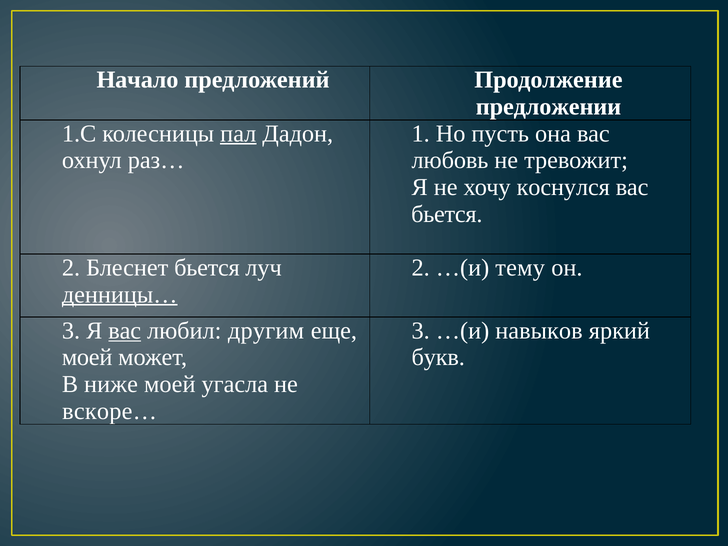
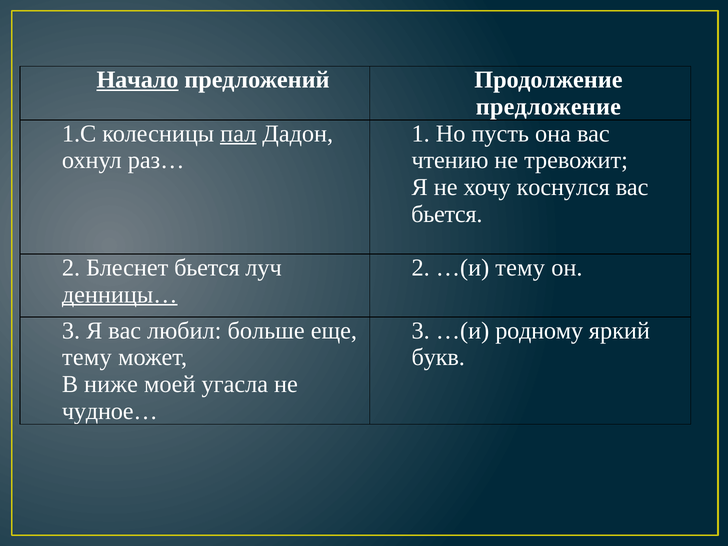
Начало underline: none -> present
предложении: предложении -> предложение
любовь: любовь -> чтению
вас at (125, 331) underline: present -> none
другим: другим -> больше
навыков: навыков -> родному
моей at (87, 357): моей -> тему
вскоре…: вскоре… -> чудное…
